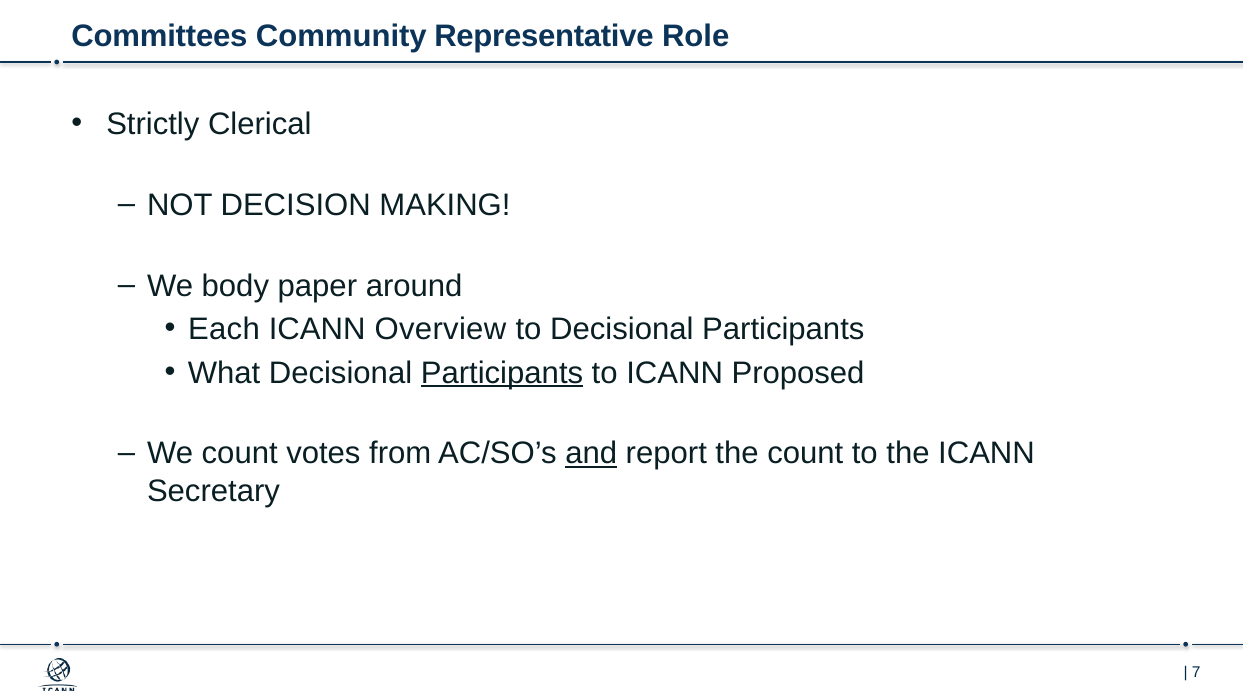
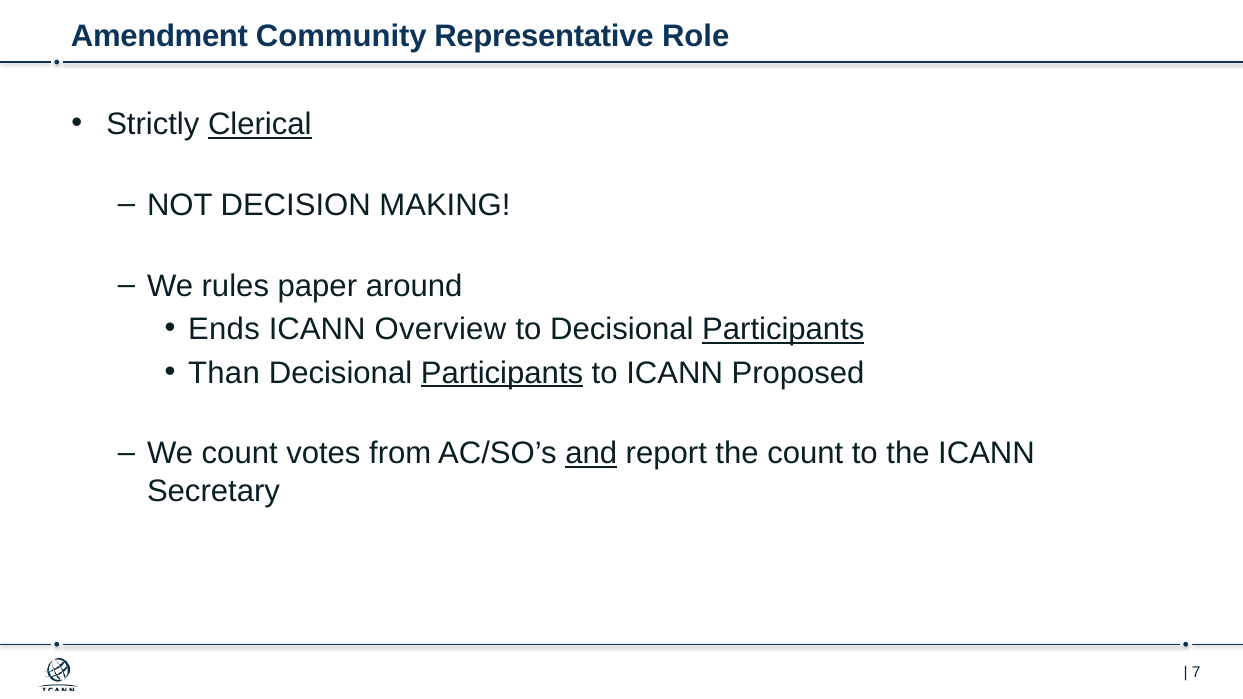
Committees: Committees -> Amendment
Clerical underline: none -> present
body: body -> rules
Each: Each -> Ends
Participants at (783, 329) underline: none -> present
What: What -> Than
